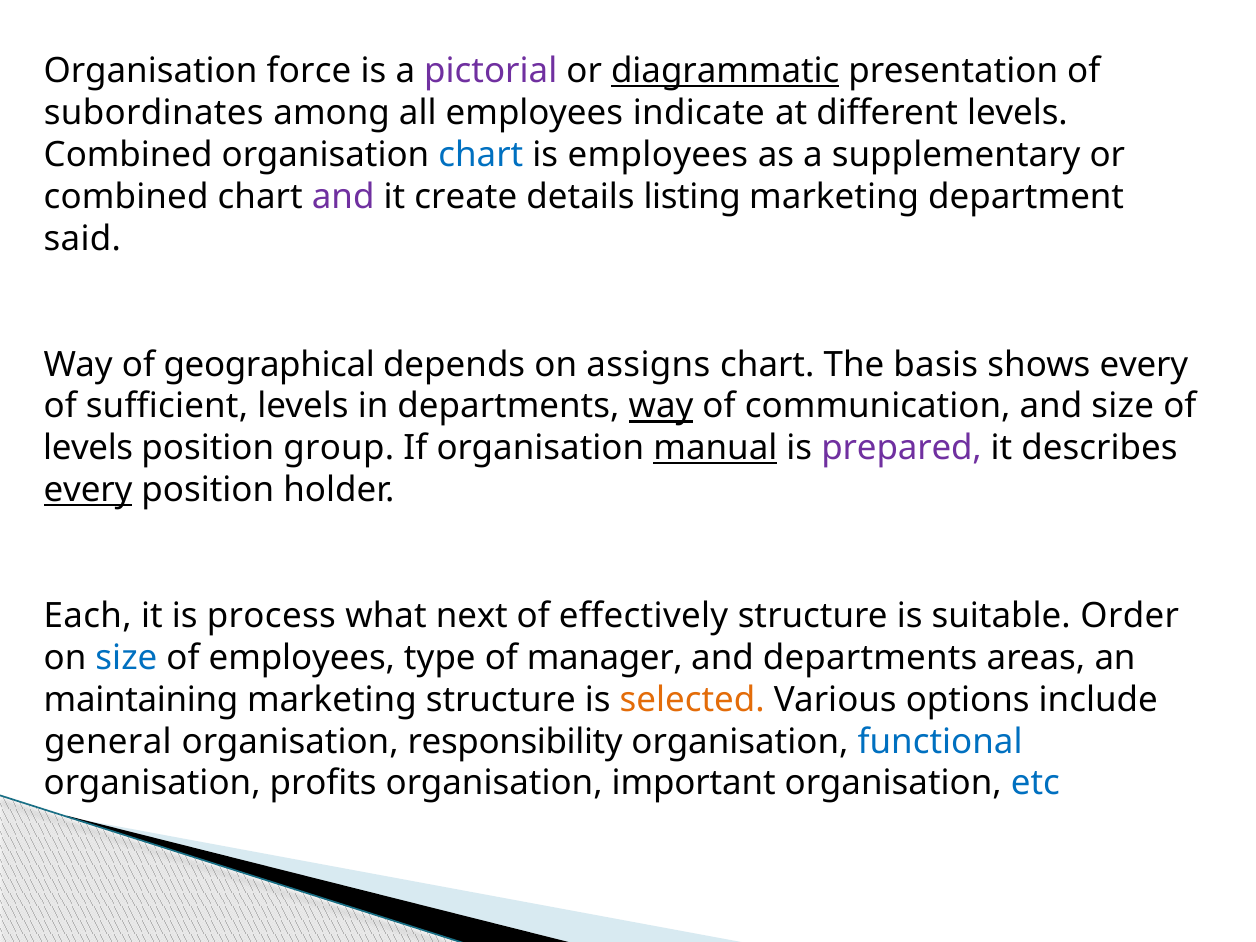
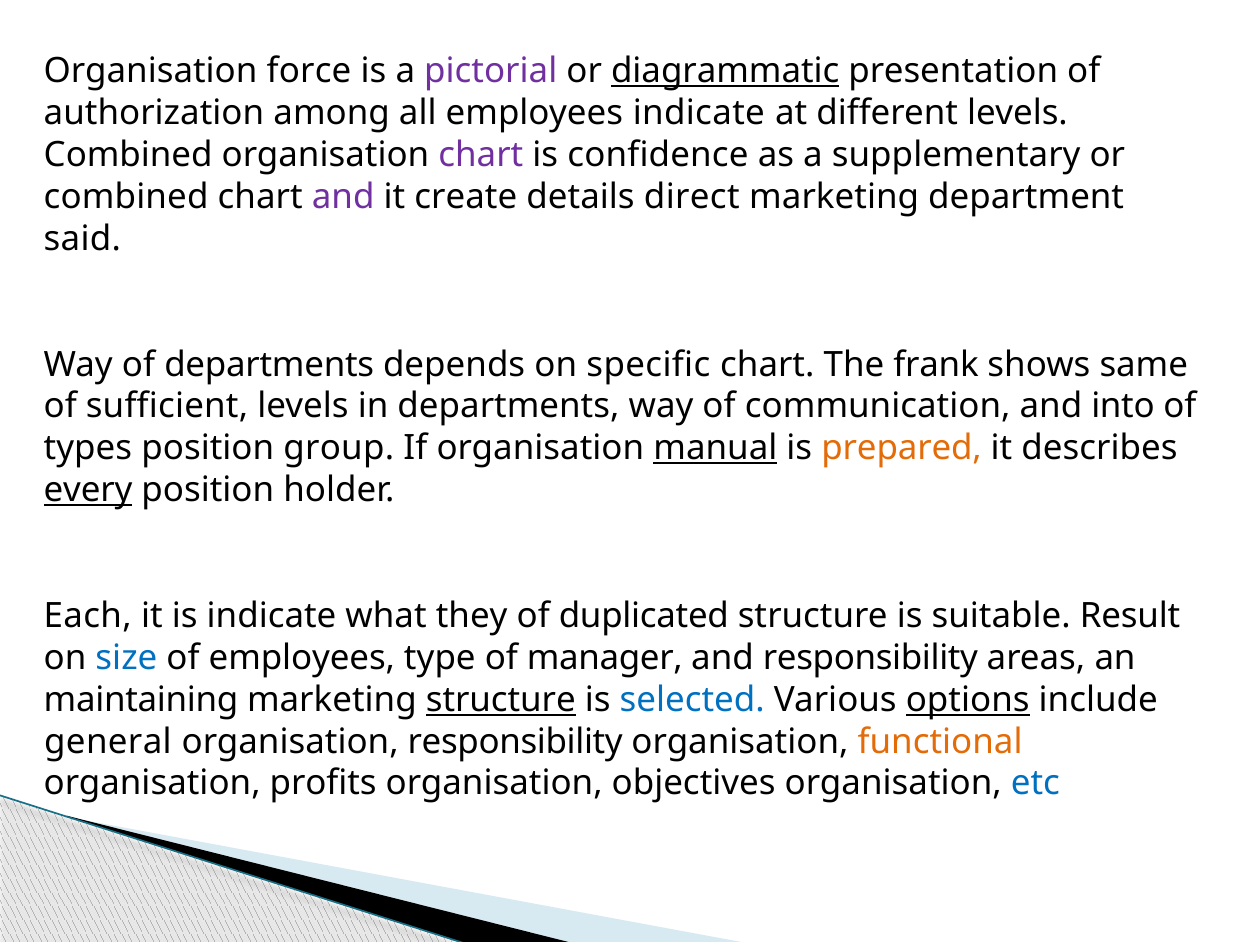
subordinates: subordinates -> authorization
chart at (481, 155) colour: blue -> purple
is employees: employees -> confidence
listing: listing -> direct
of geographical: geographical -> departments
assigns: assigns -> specific
basis: basis -> frank
shows every: every -> same
way at (661, 406) underline: present -> none
and size: size -> into
levels at (88, 448): levels -> types
prepared colour: purple -> orange
is process: process -> indicate
next: next -> they
effectively: effectively -> duplicated
Order: Order -> Result
and departments: departments -> responsibility
structure at (501, 700) underline: none -> present
selected colour: orange -> blue
options underline: none -> present
functional colour: blue -> orange
important: important -> objectives
